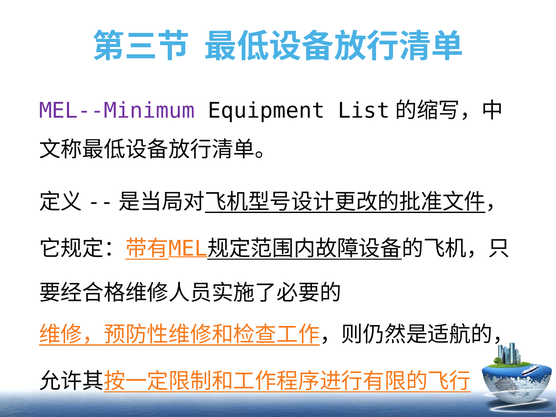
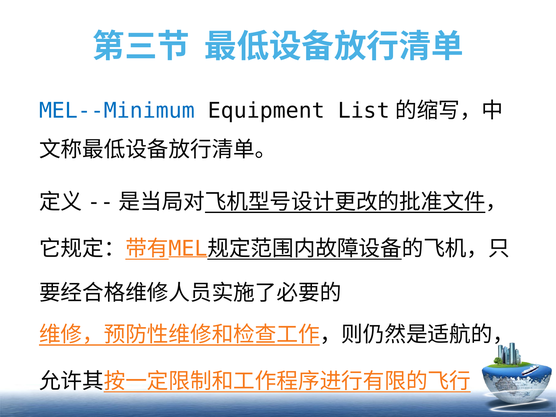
MEL--Minimum colour: purple -> blue
